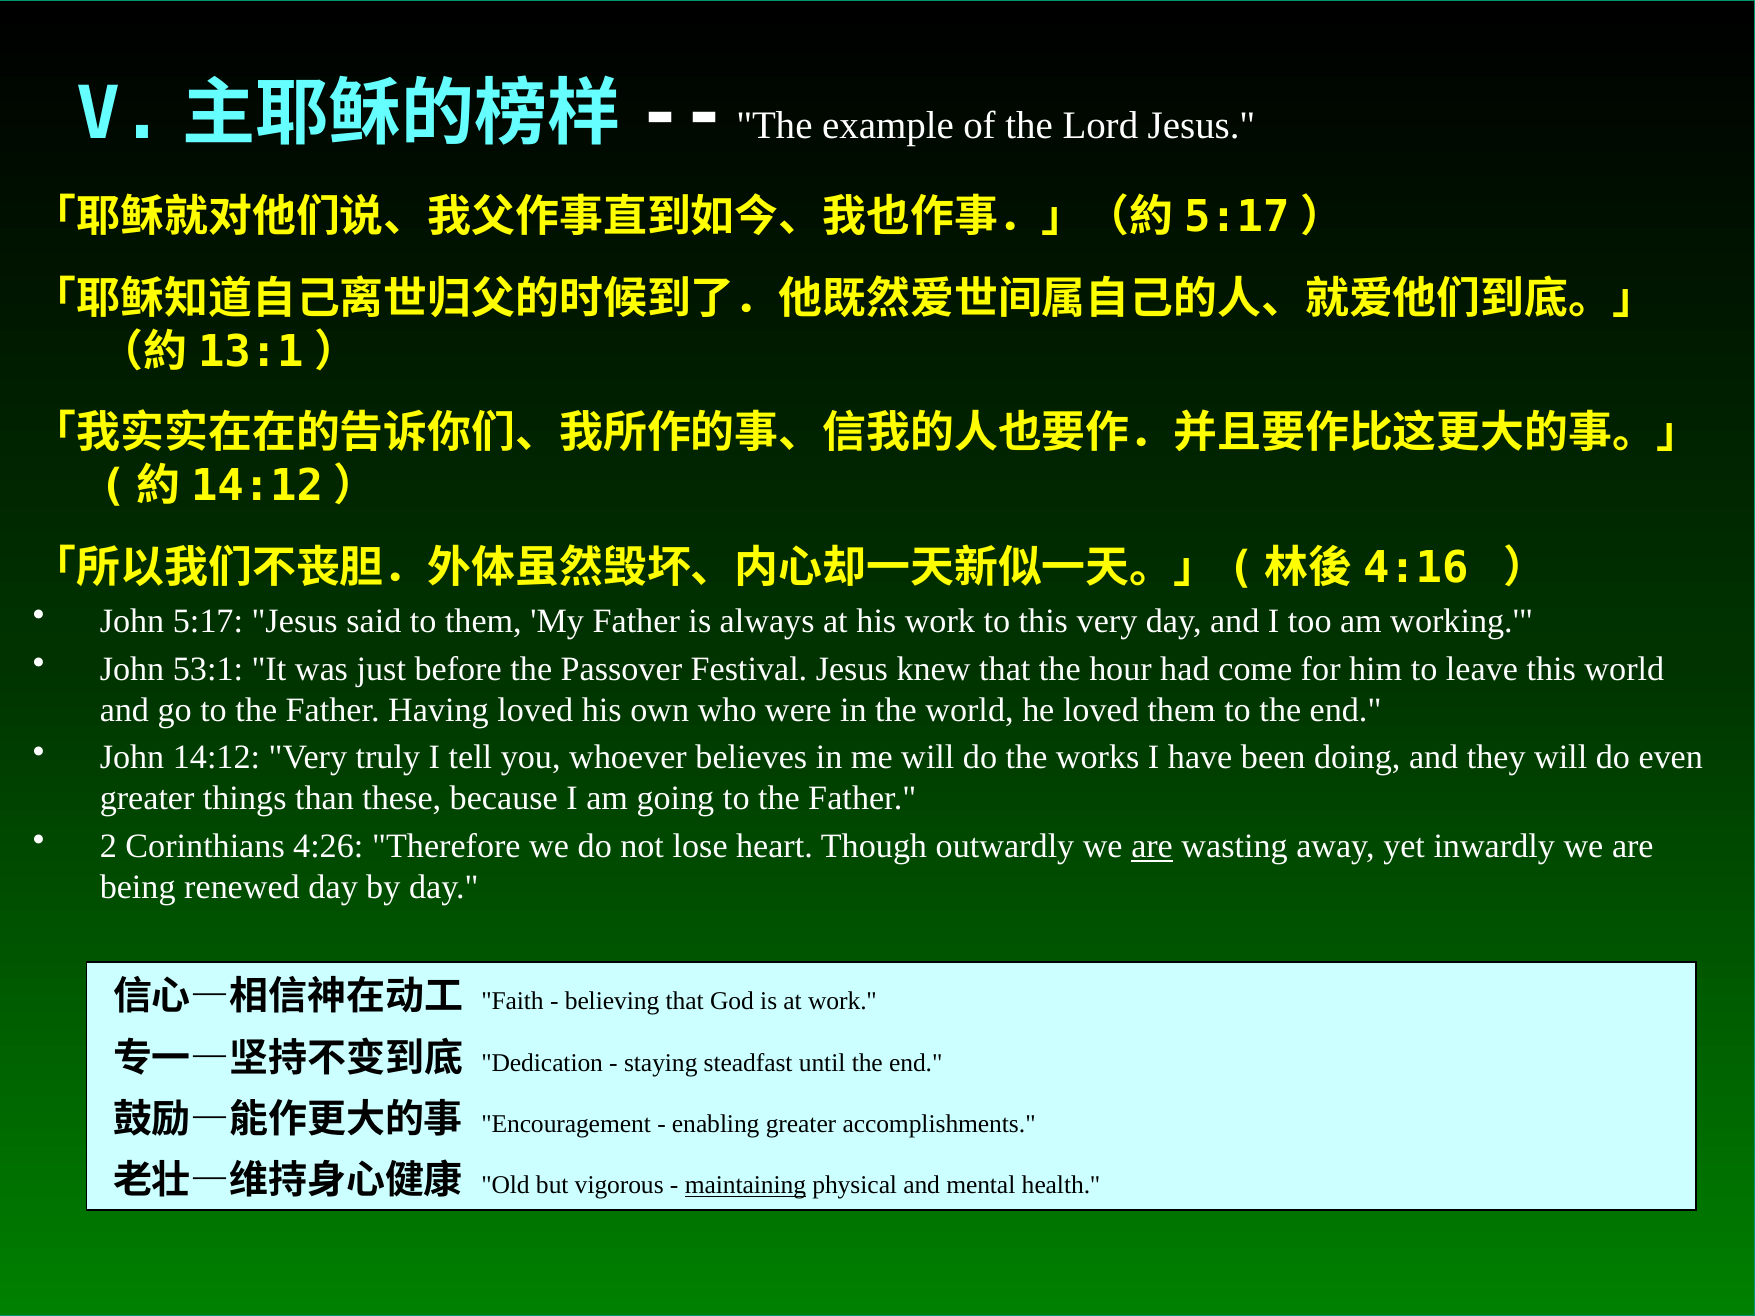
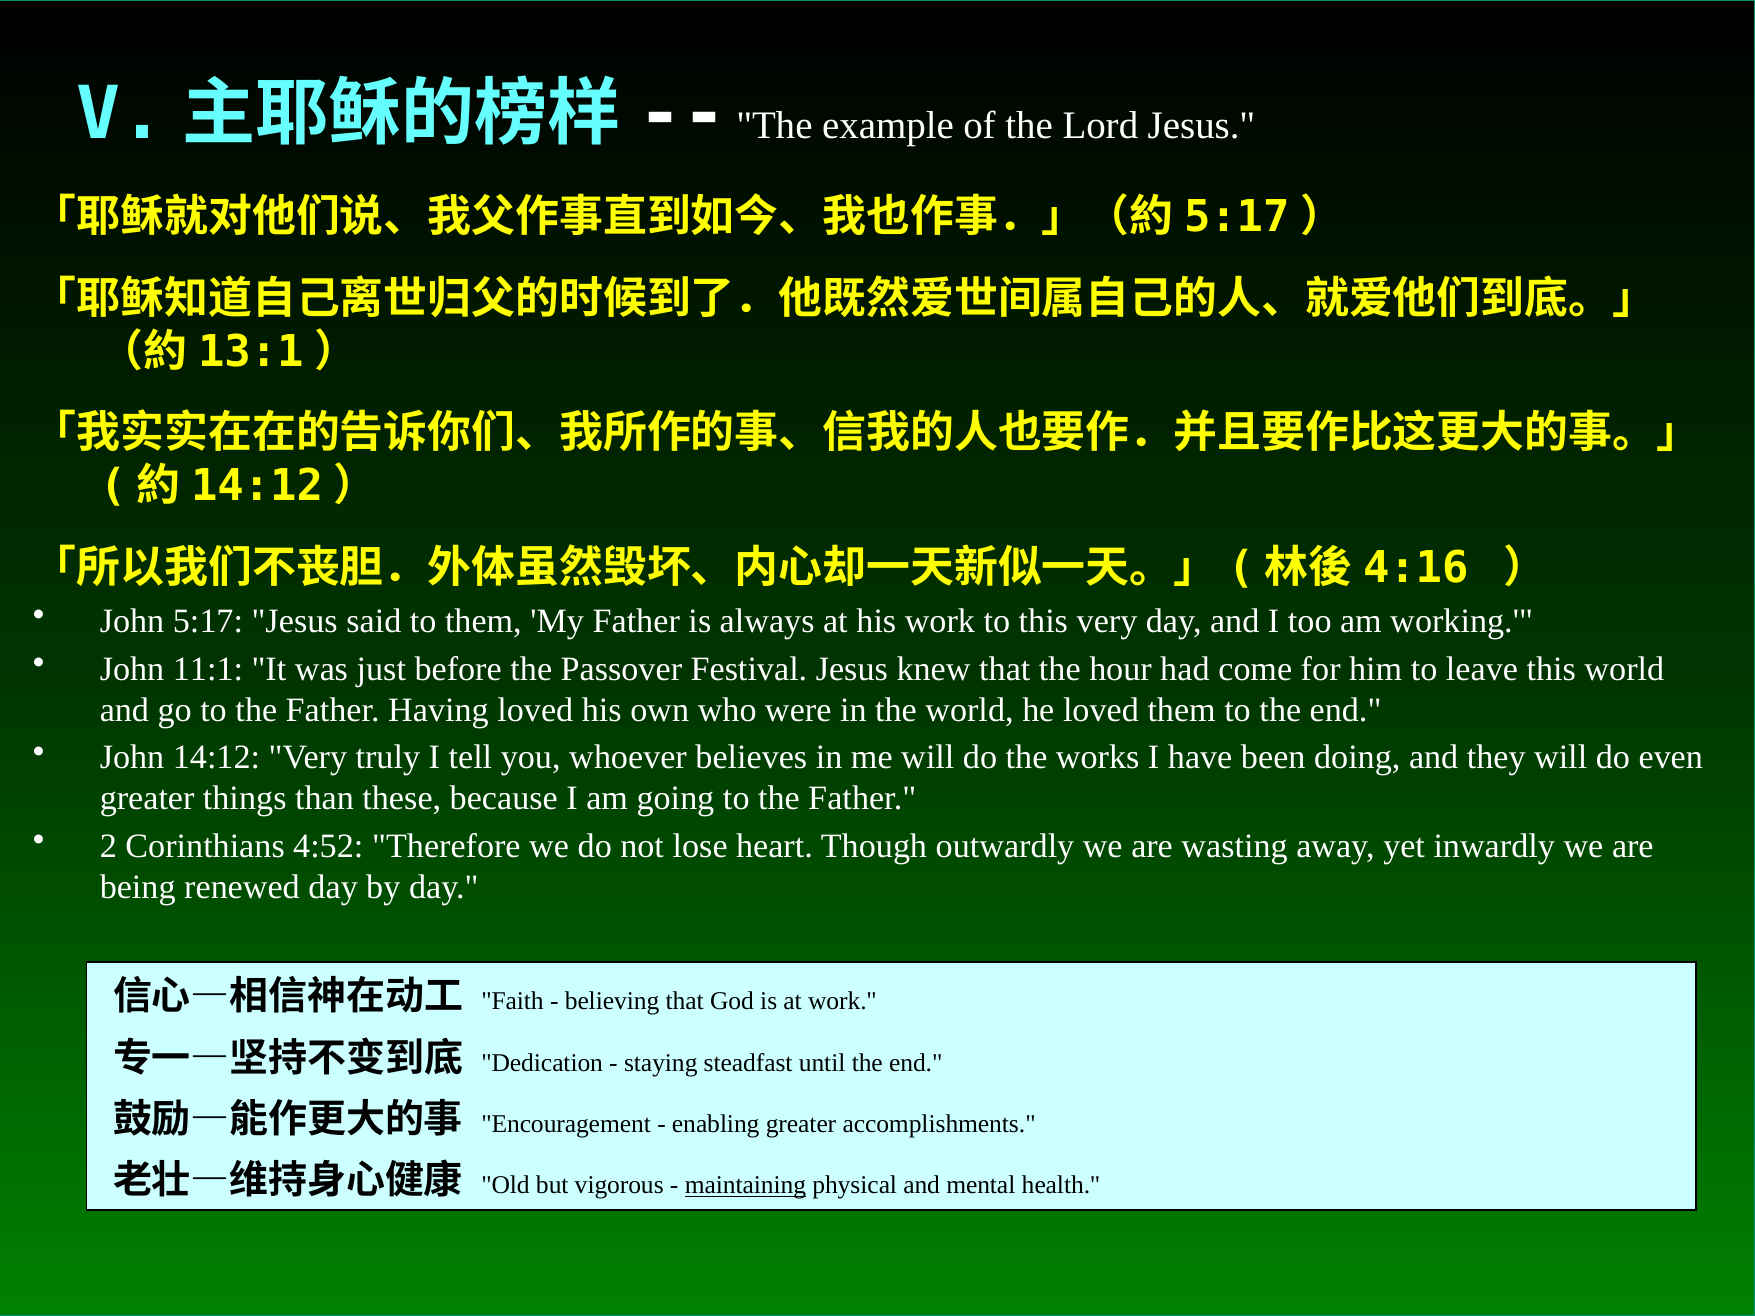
53:1: 53:1 -> 11:1
4:26: 4:26 -> 4:52
are at (1152, 846) underline: present -> none
